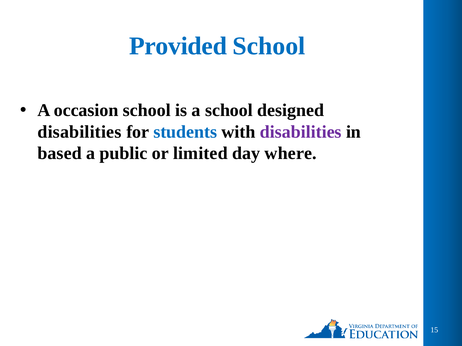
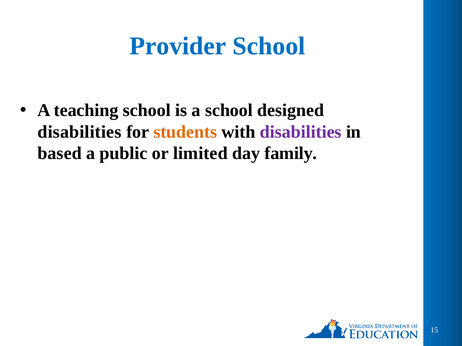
Provided: Provided -> Provider
occasion: occasion -> teaching
students colour: blue -> orange
where: where -> family
